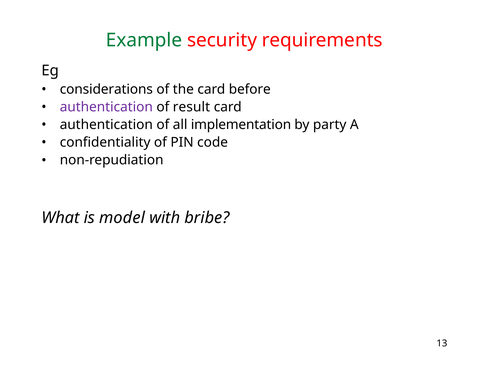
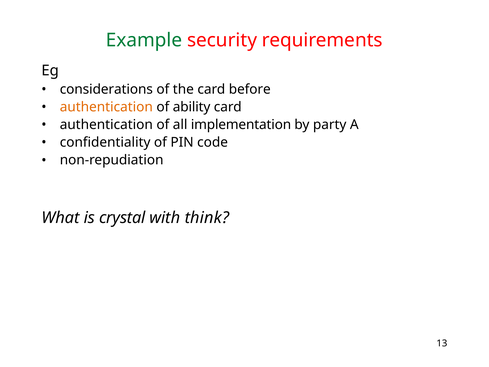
authentication at (106, 107) colour: purple -> orange
result: result -> ability
model: model -> crystal
bribe: bribe -> think
